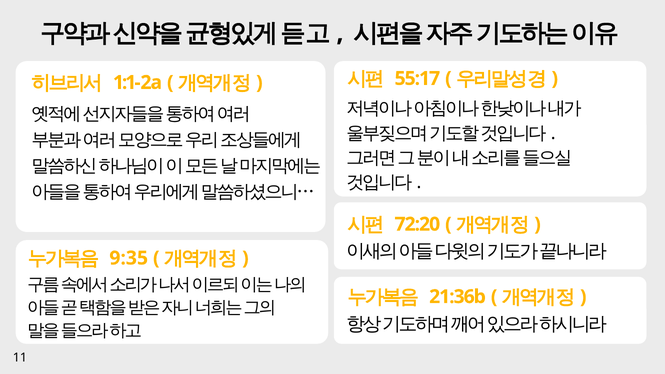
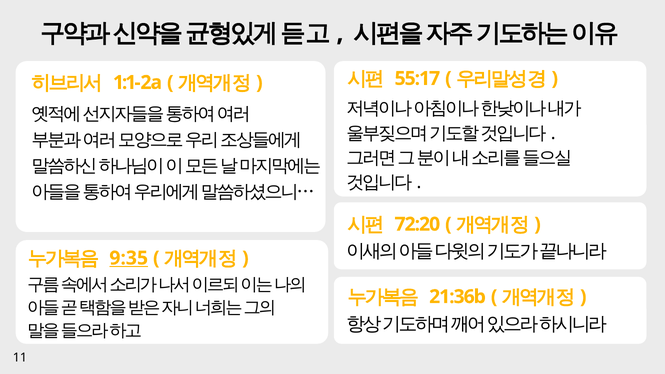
9:35 underline: none -> present
